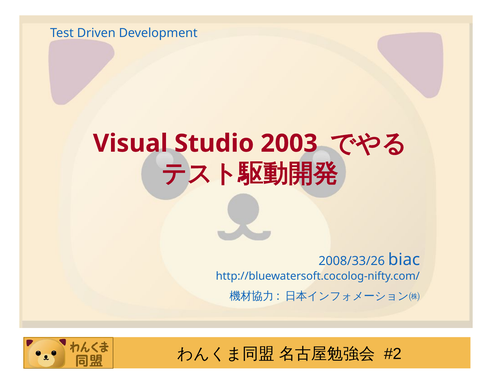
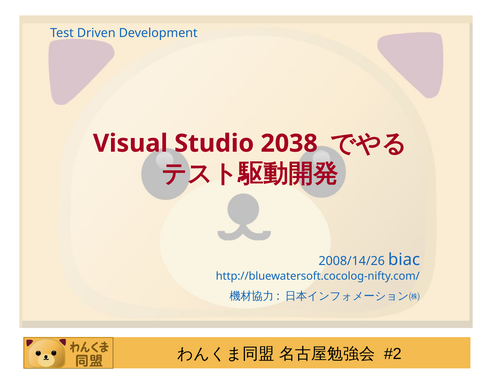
2003: 2003 -> 2038
2008/33/26: 2008/33/26 -> 2008/14/26
